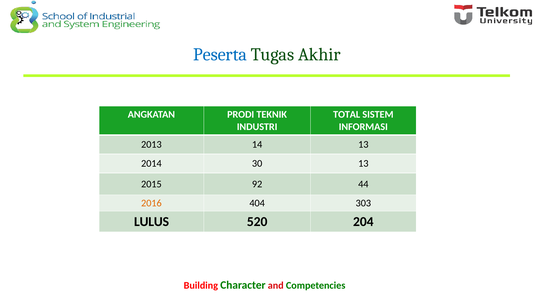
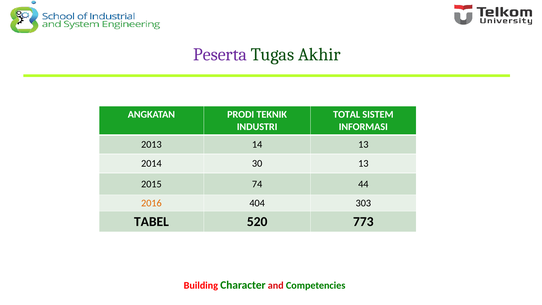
Peserta colour: blue -> purple
92: 92 -> 74
LULUS: LULUS -> TABEL
204: 204 -> 773
